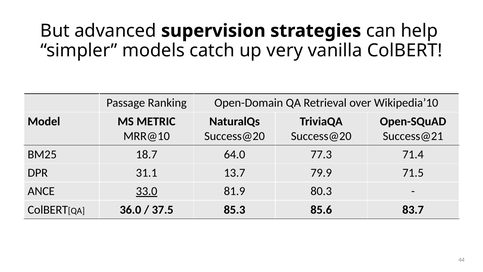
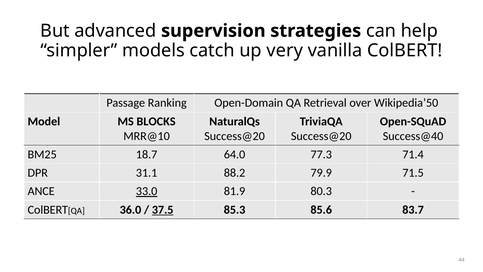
Wikipedia’10: Wikipedia’10 -> Wikipedia’50
METRIC: METRIC -> BLOCKS
Success@21: Success@21 -> Success@40
13.7: 13.7 -> 88.2
37.5 underline: none -> present
